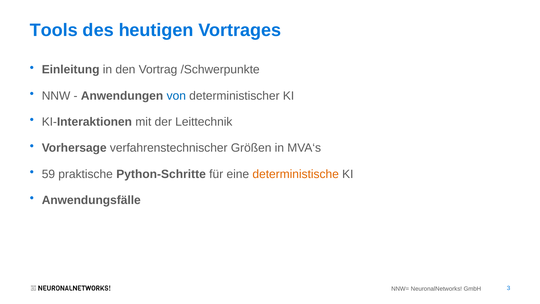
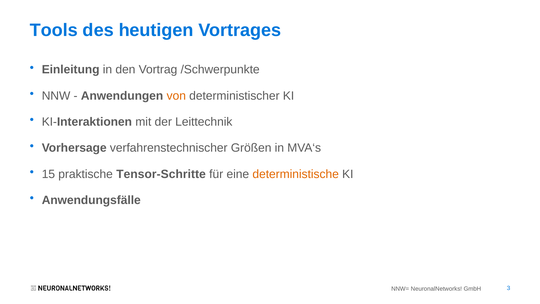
von colour: blue -> orange
59: 59 -> 15
Python-Schritte: Python-Schritte -> Tensor-Schritte
